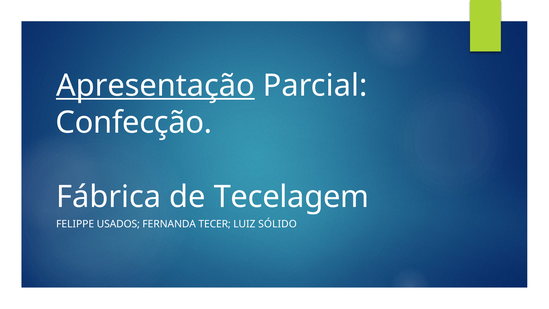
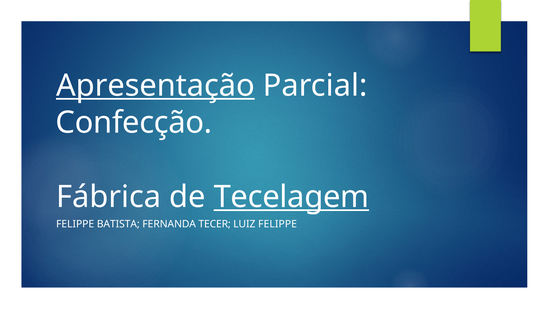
Tecelagem underline: none -> present
USADOS: USADOS -> BATISTA
LUIZ SÓLIDO: SÓLIDO -> FELIPPE
